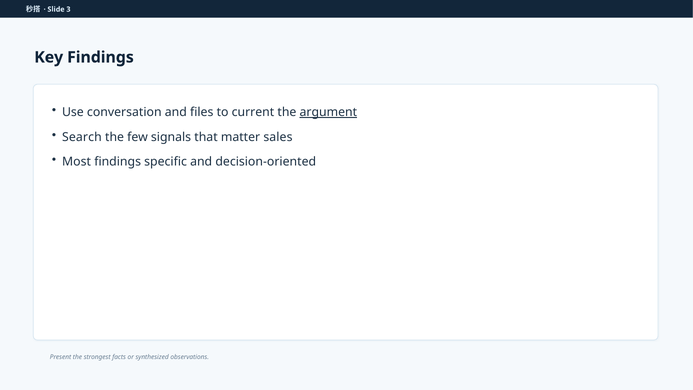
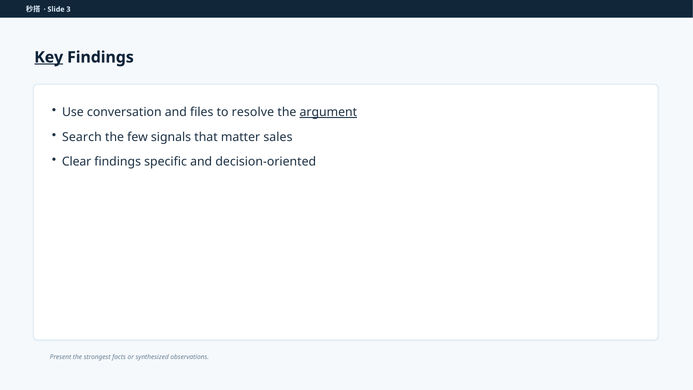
Key underline: none -> present
current: current -> resolve
Most: Most -> Clear
